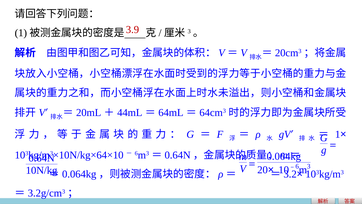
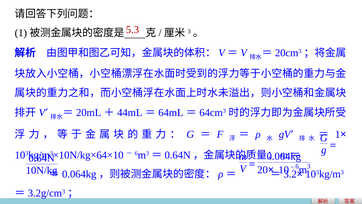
3.9: 3.9 -> 5.3
